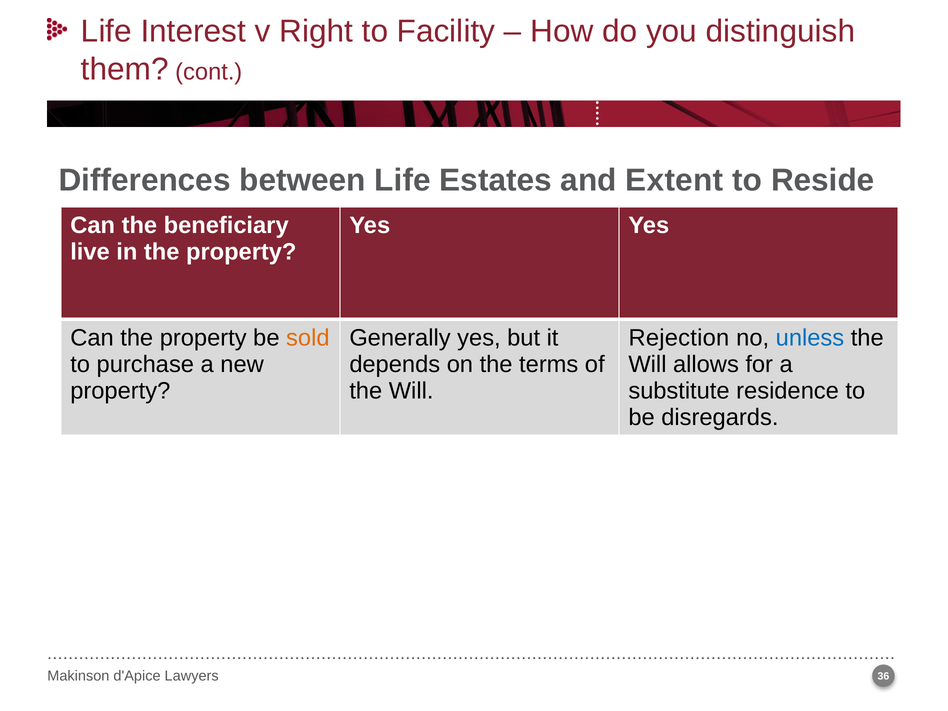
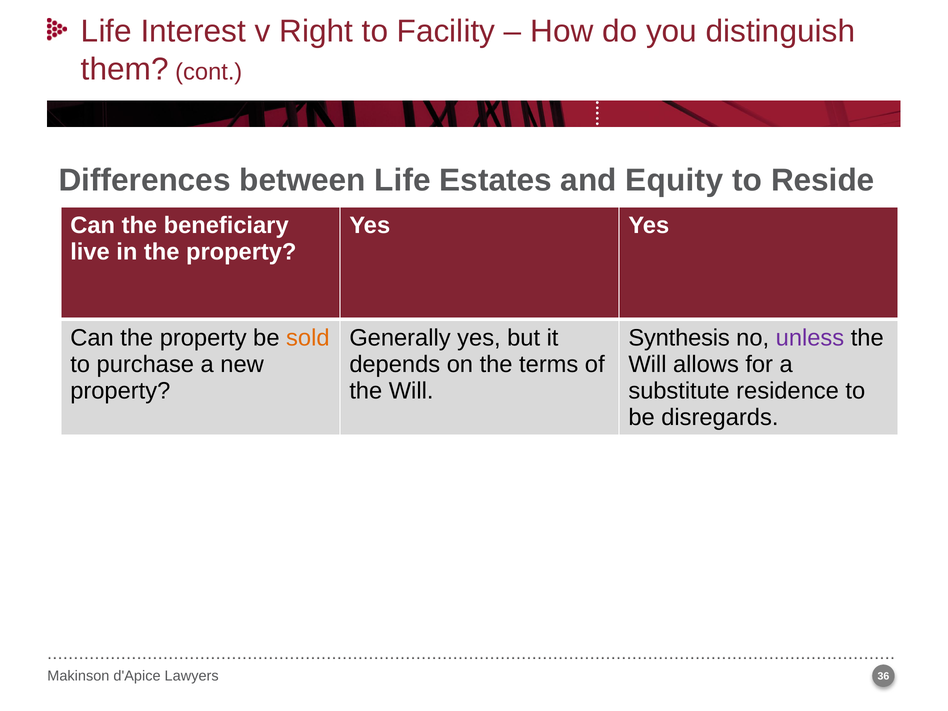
Extent: Extent -> Equity
Rejection: Rejection -> Synthesis
unless colour: blue -> purple
